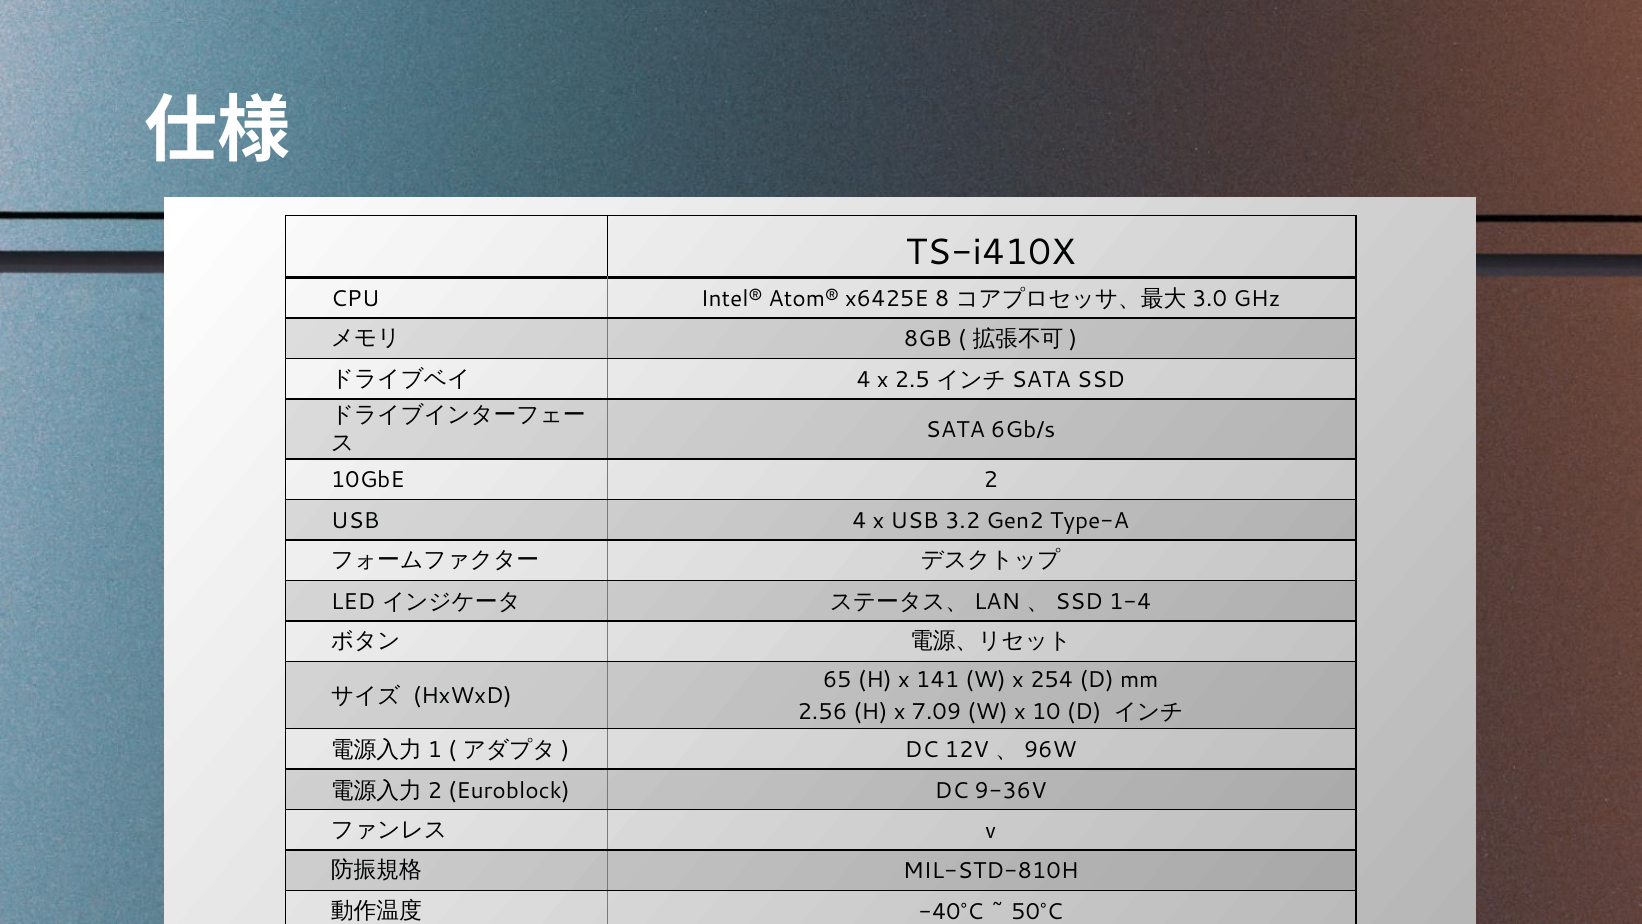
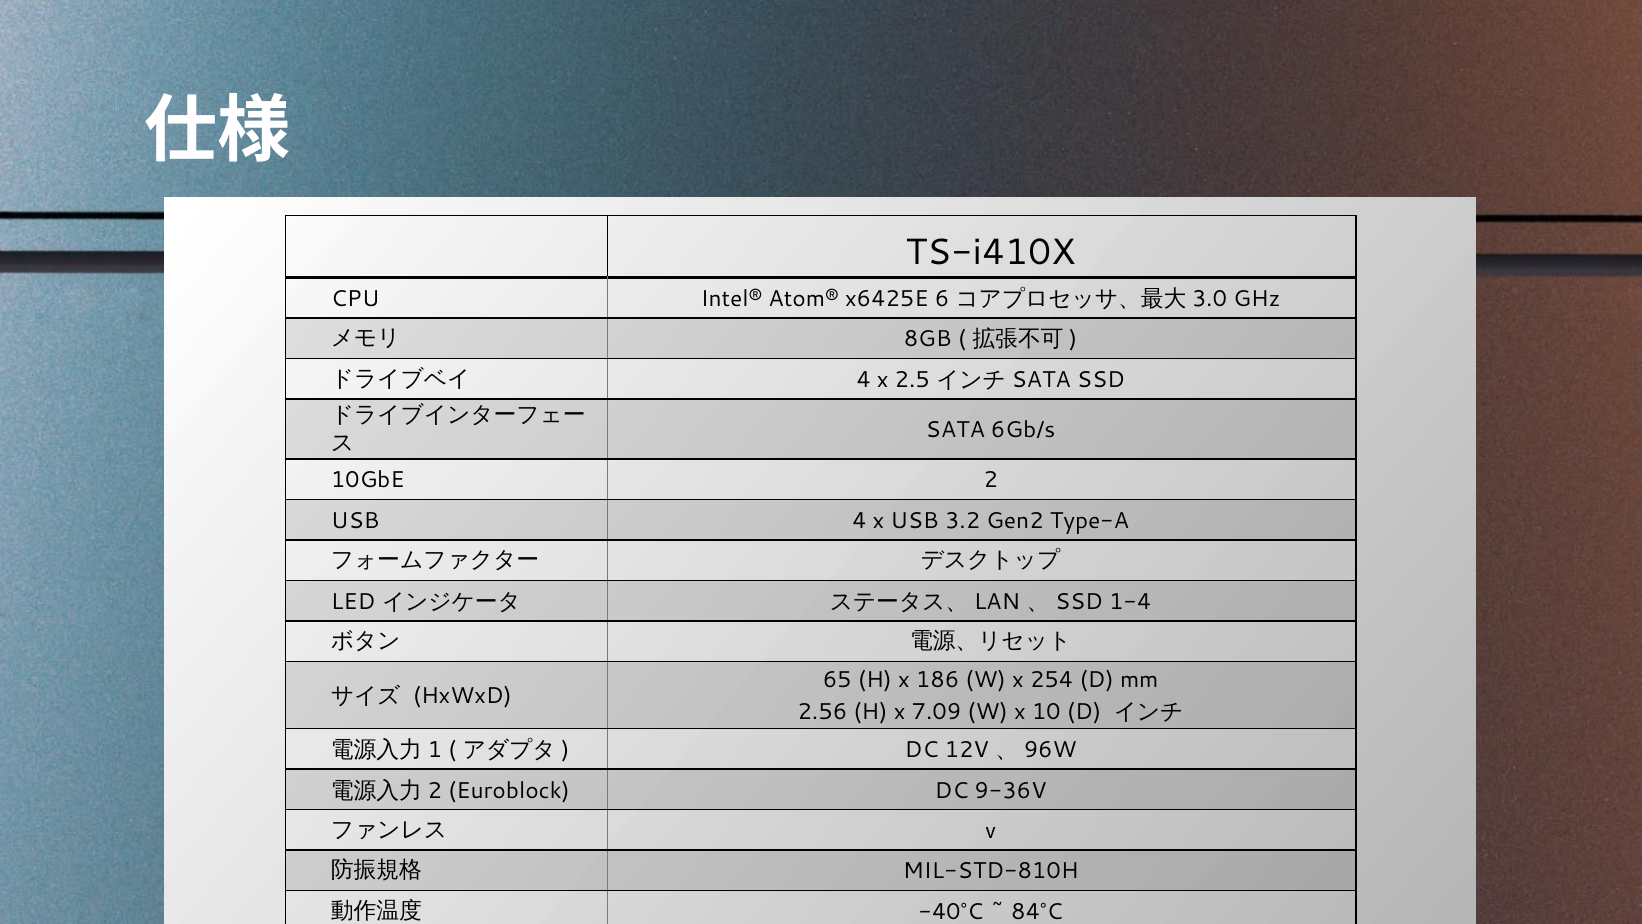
8: 8 -> 6
141: 141 -> 186
50°C: 50°C -> 84°C
